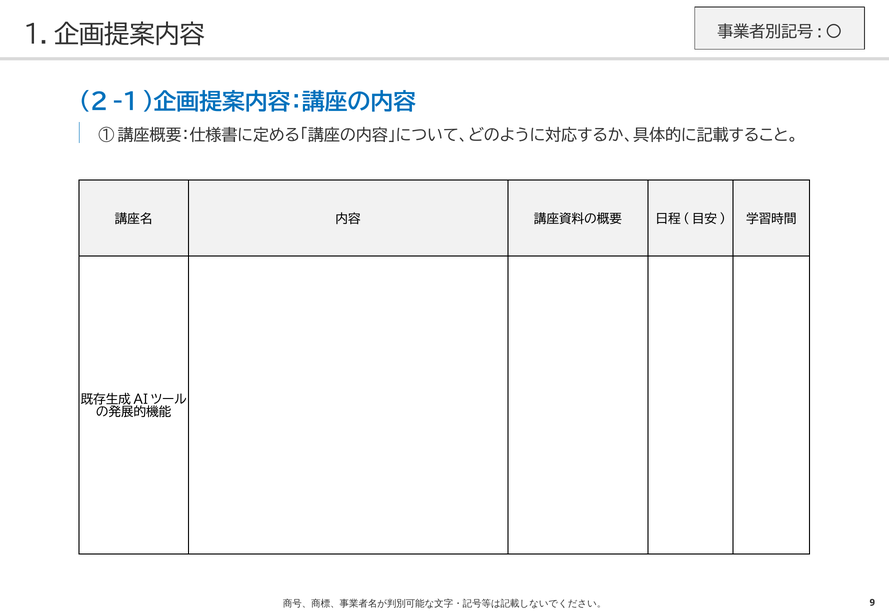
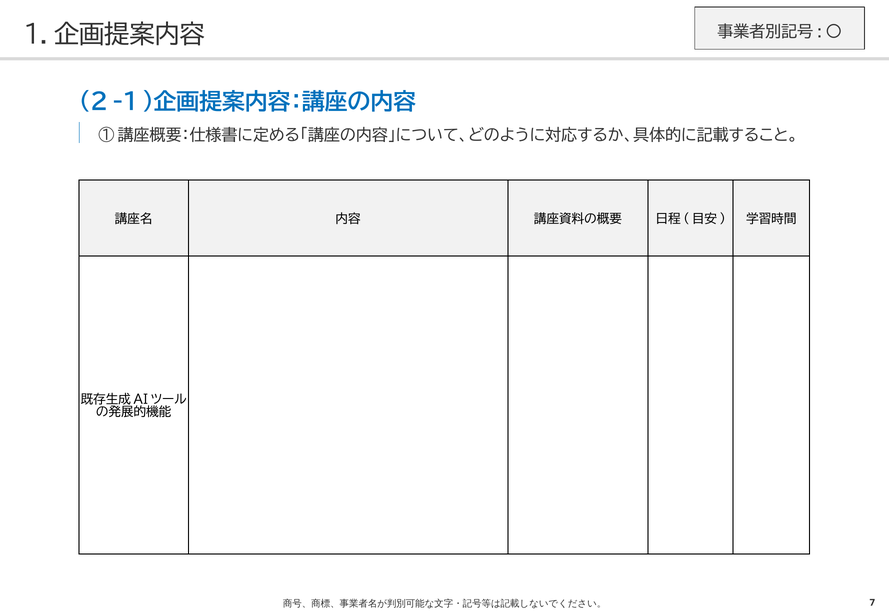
9: 9 -> 7
